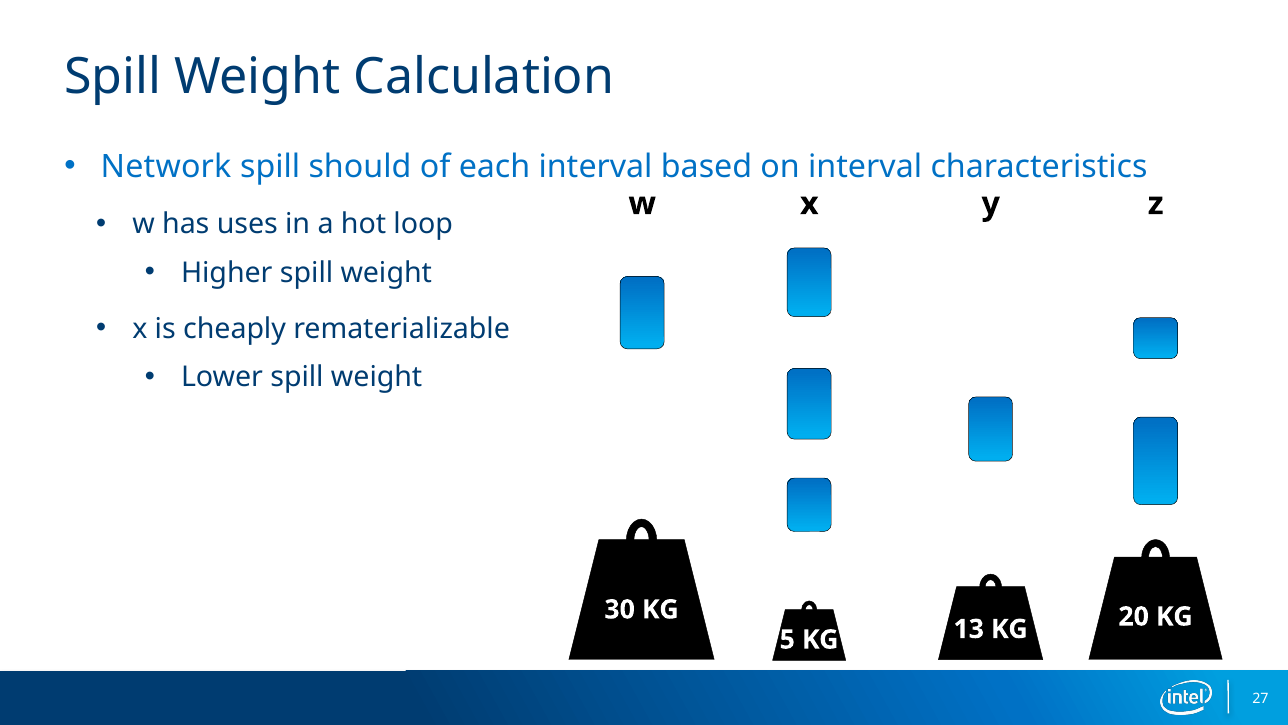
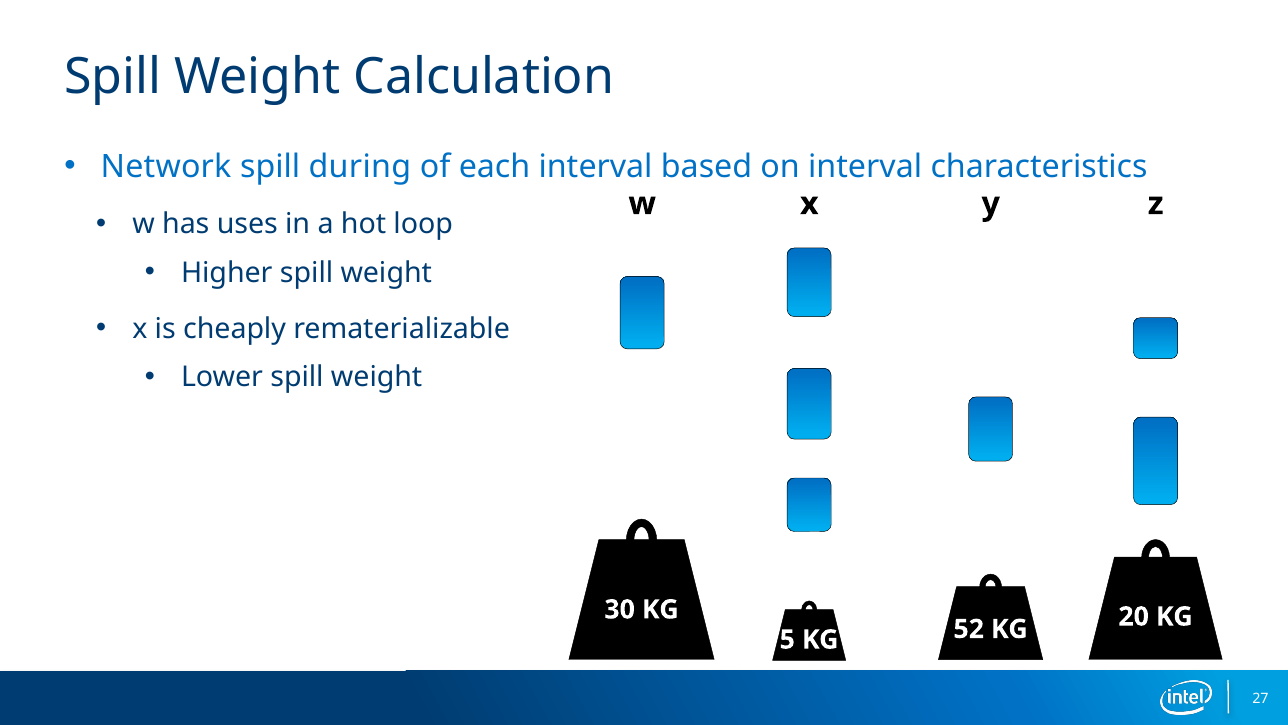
should: should -> during
13: 13 -> 52
